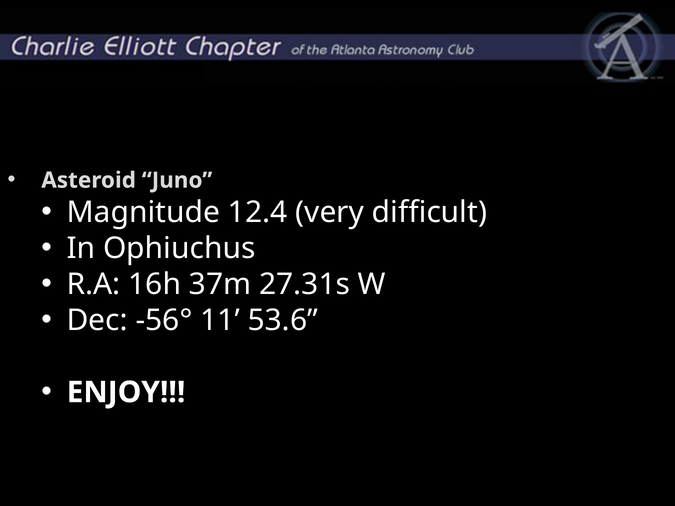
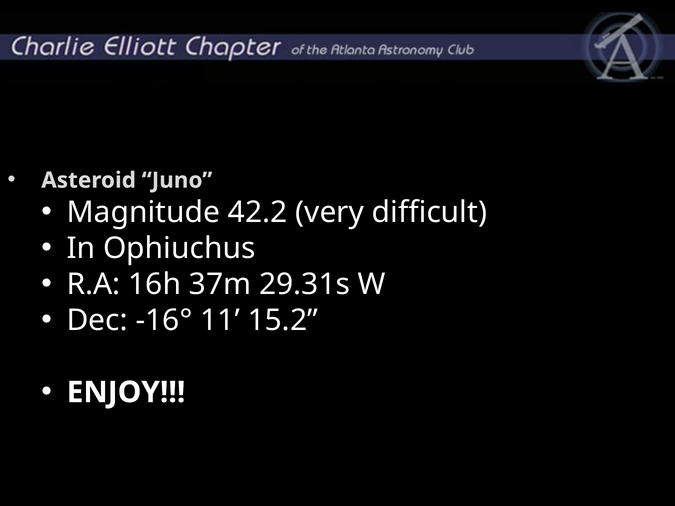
12.4: 12.4 -> 42.2
27.31s: 27.31s -> 29.31s
-56°: -56° -> -16°
53.6: 53.6 -> 15.2
